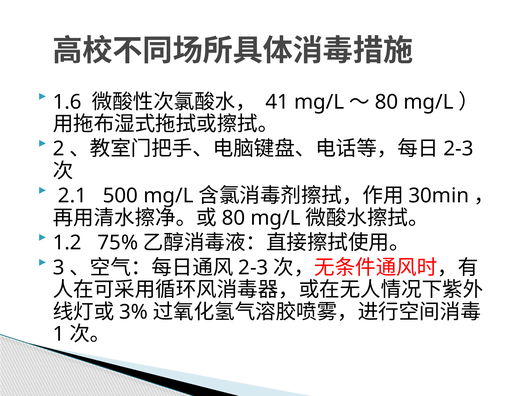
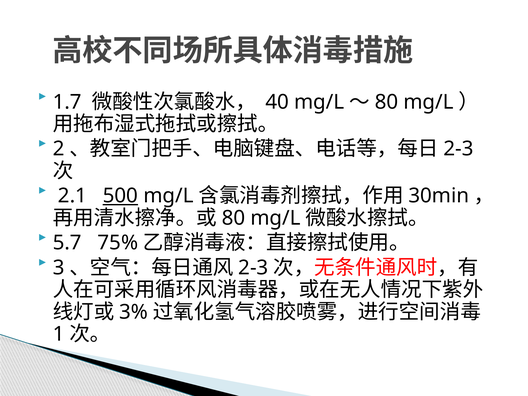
1.6: 1.6 -> 1.7
41: 41 -> 40
500 underline: none -> present
1.2: 1.2 -> 5.7
